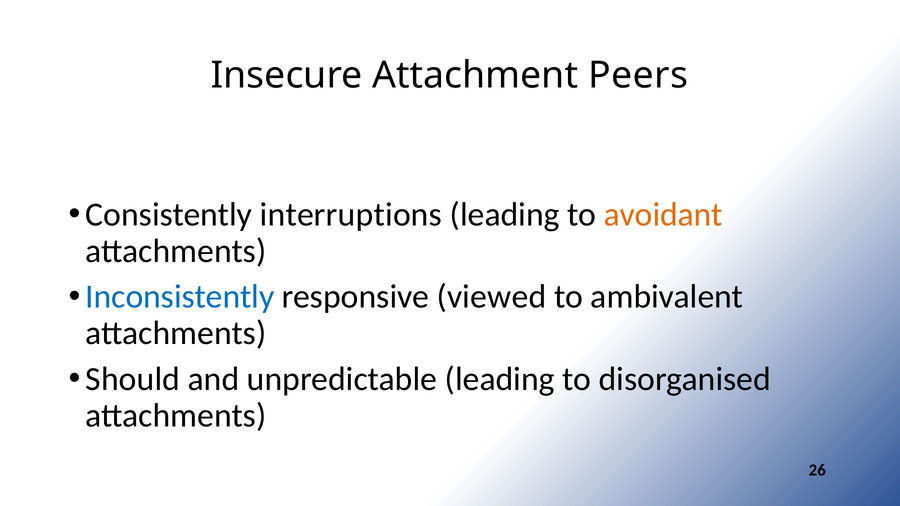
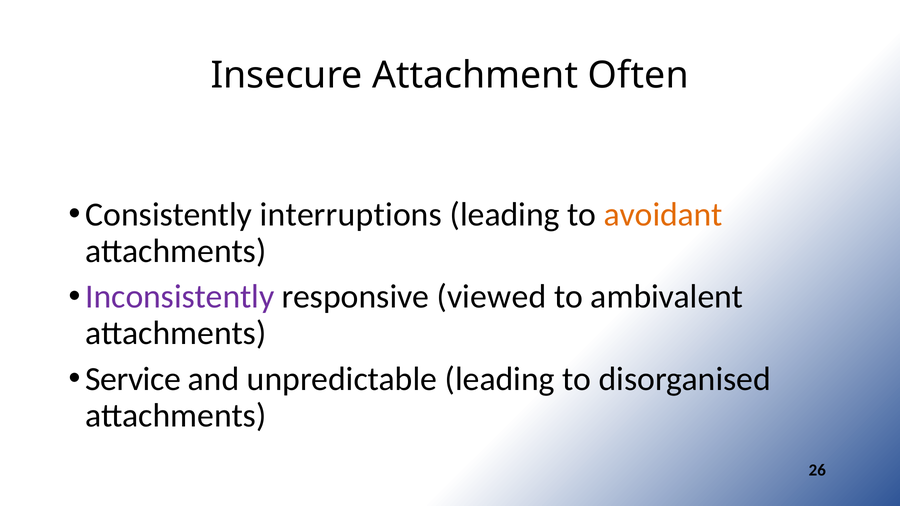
Peers: Peers -> Often
Inconsistently colour: blue -> purple
Should: Should -> Service
